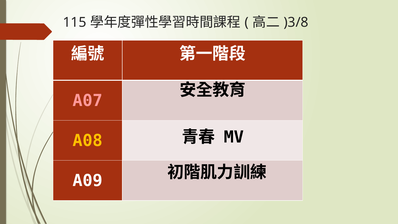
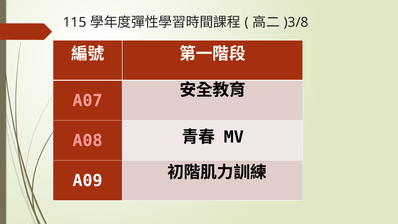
A08 colour: yellow -> pink
